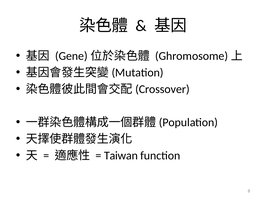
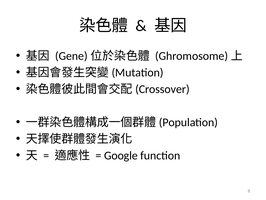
Taiwan: Taiwan -> Google
